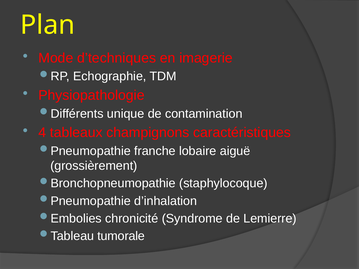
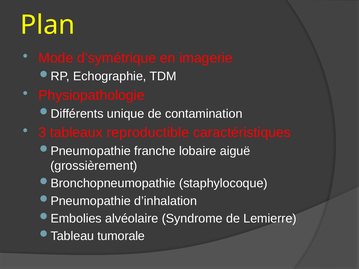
d’techniques: d’techniques -> d’symétrique
4: 4 -> 3
champignons: champignons -> reproductible
chronicité: chronicité -> alvéolaire
